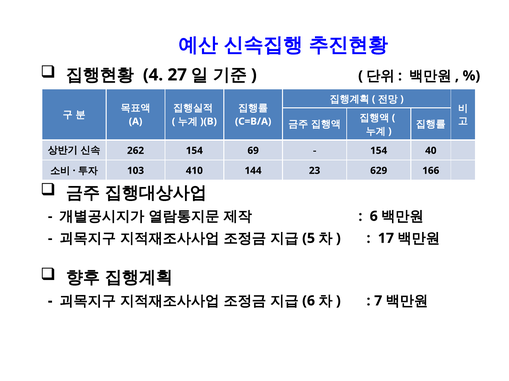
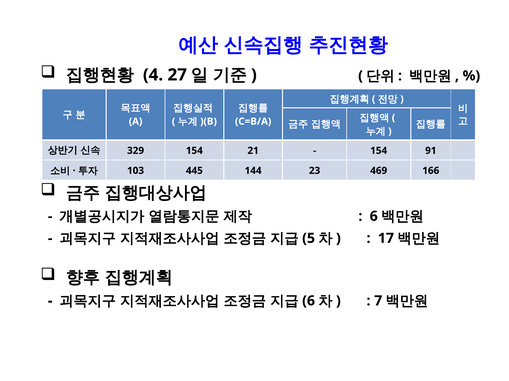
262: 262 -> 329
69: 69 -> 21
40: 40 -> 91
410: 410 -> 445
629: 629 -> 469
